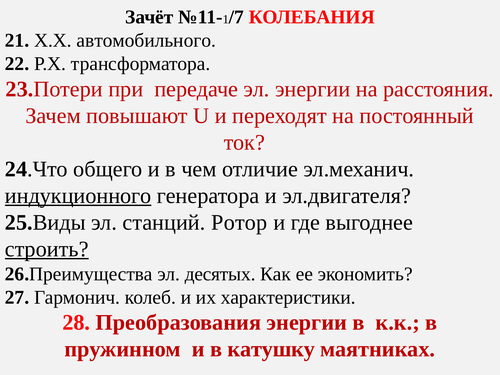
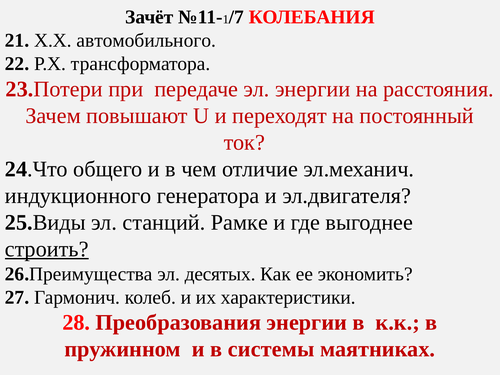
индукционного underline: present -> none
Ротор: Ротор -> Рамке
катушку: катушку -> системы
